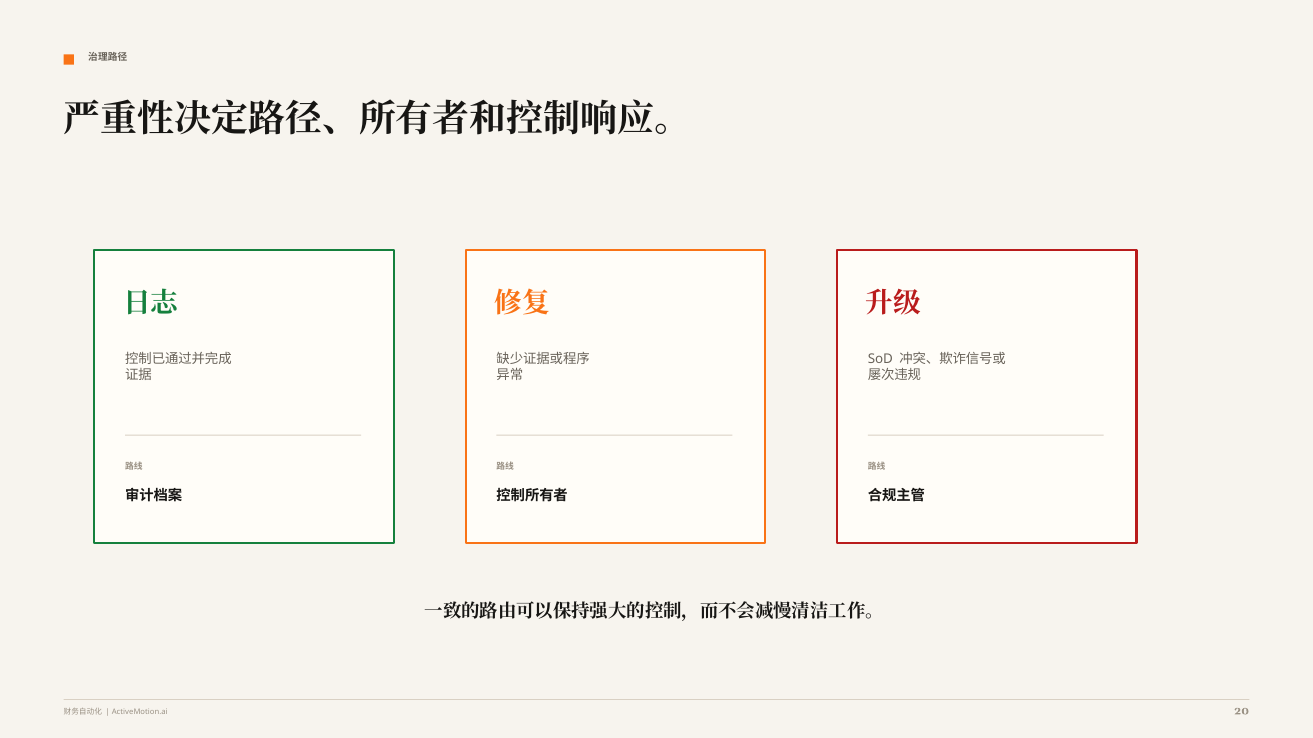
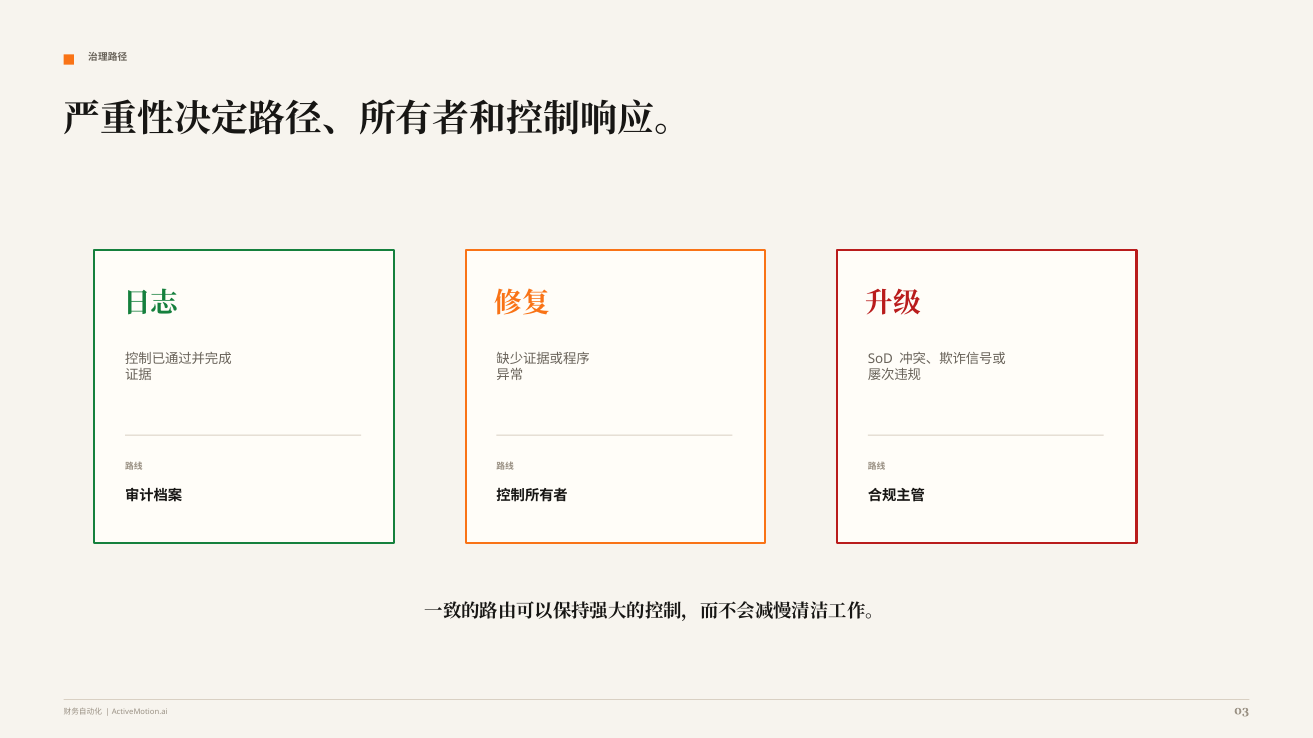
20: 20 -> 03
